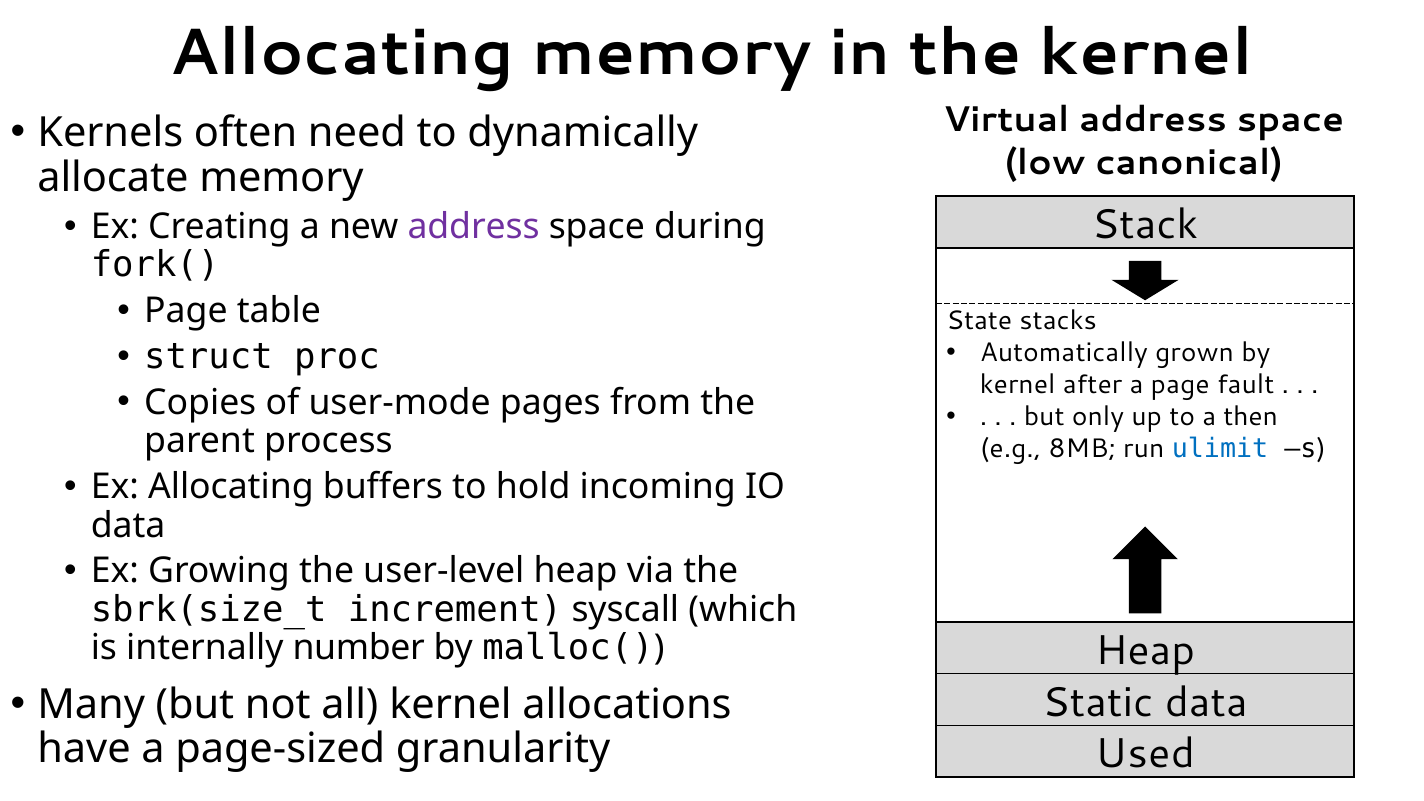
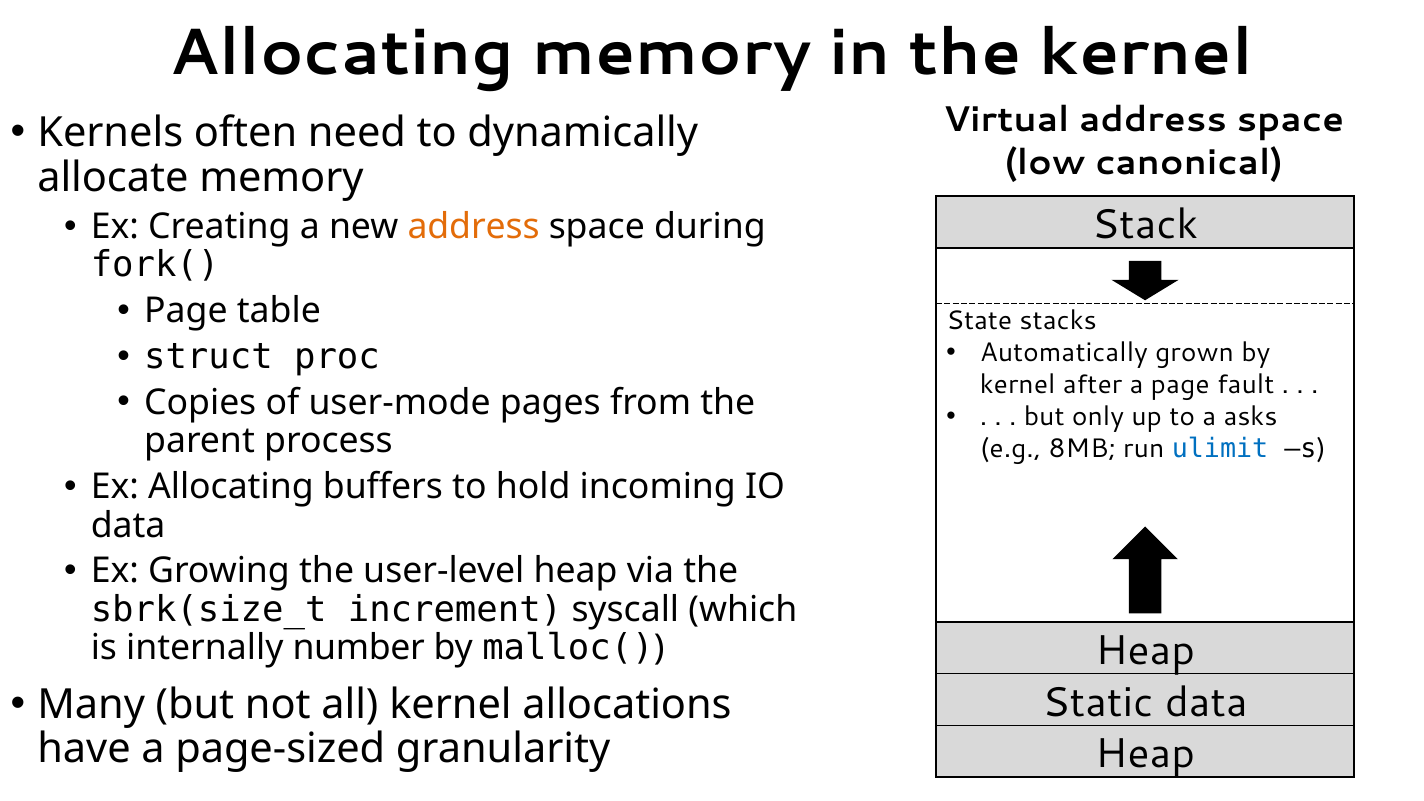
address at (474, 227) colour: purple -> orange
then: then -> asks
Used at (1145, 754): Used -> Heap
